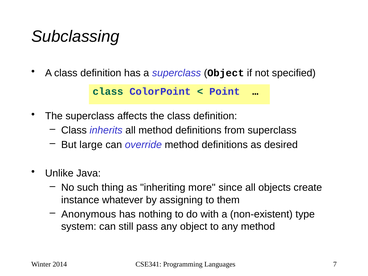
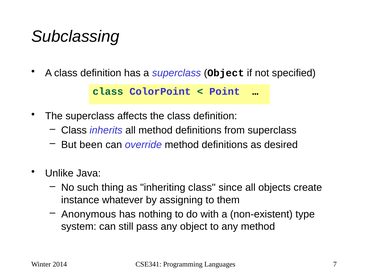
large: large -> been
inheriting more: more -> class
